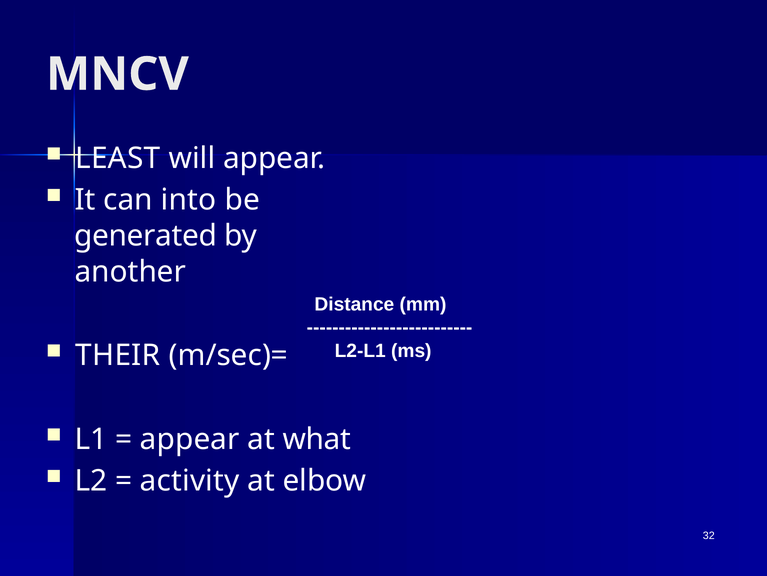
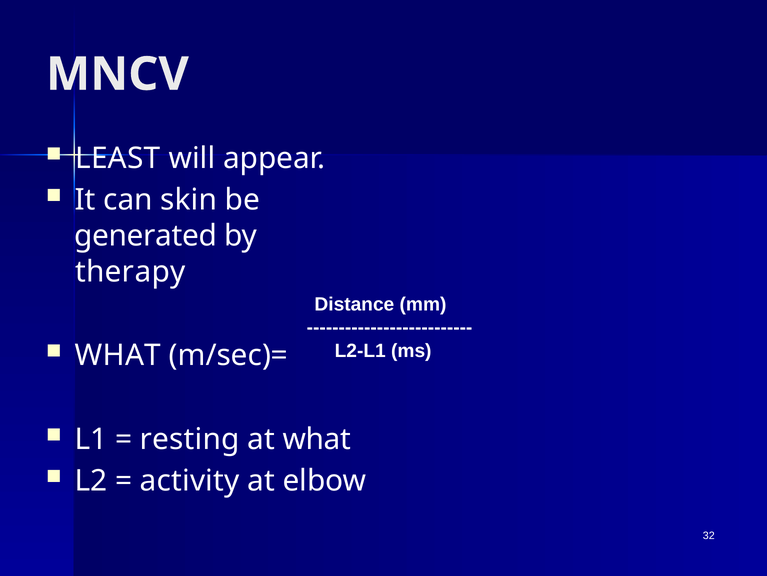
into: into -> skin
another: another -> therapy
THEIR at (118, 355): THEIR -> WHAT
appear at (190, 439): appear -> resting
